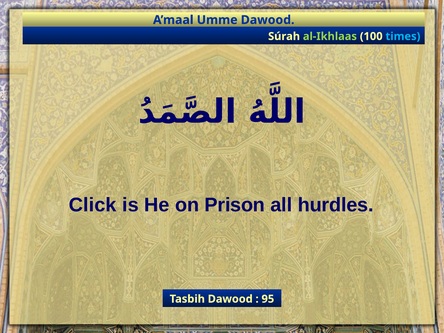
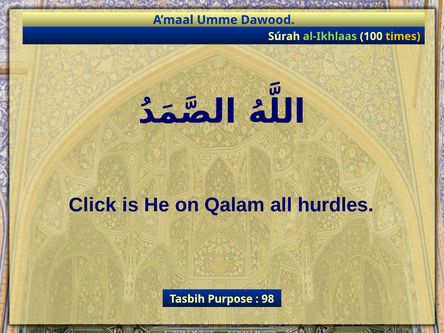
times colour: light blue -> yellow
Prison: Prison -> Qalam
Tasbih Dawood: Dawood -> Purpose
95: 95 -> 98
